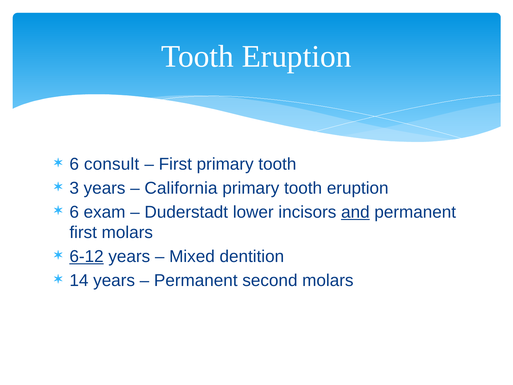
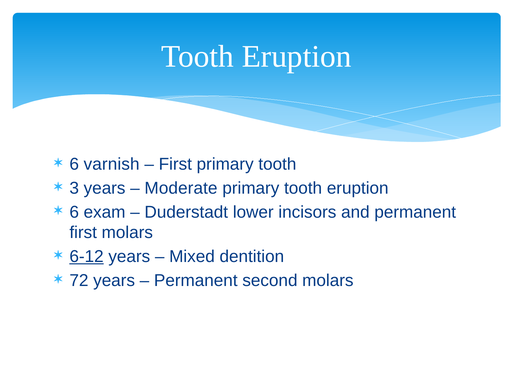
consult: consult -> varnish
California: California -> Moderate
and underline: present -> none
14: 14 -> 72
